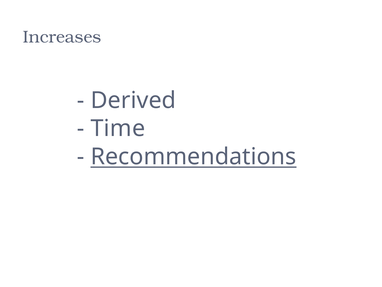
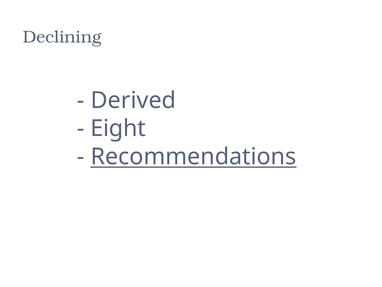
Increases: Increases -> Declining
Time: Time -> Eight
